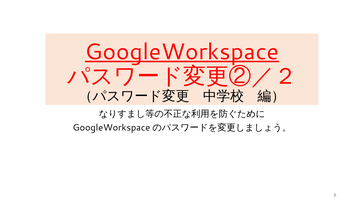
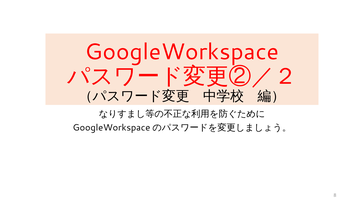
GoogleWorkspace underline: present -> none
